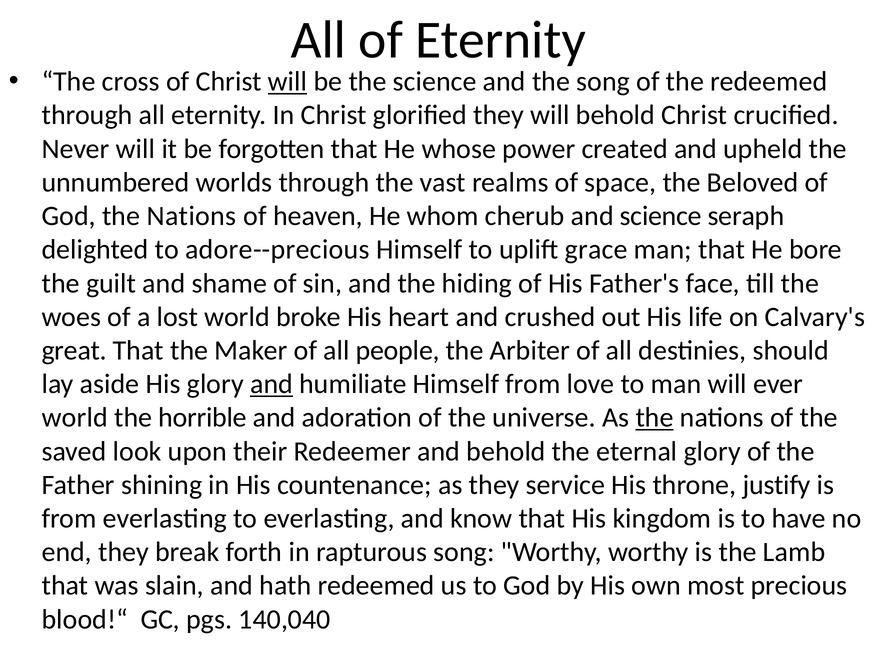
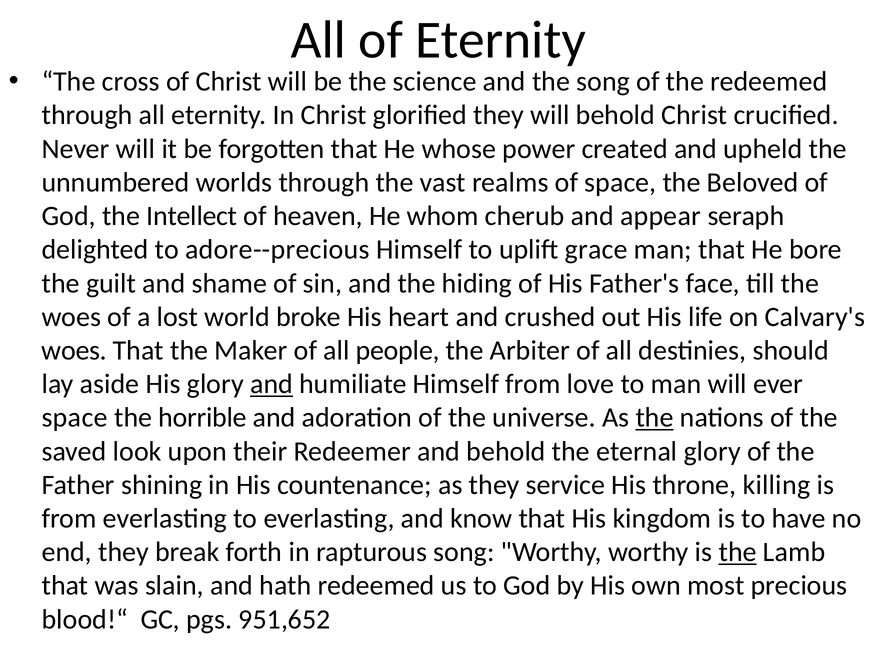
will at (288, 82) underline: present -> none
God the Nations: Nations -> Intellect
and science: science -> appear
great at (74, 350): great -> woes
world at (75, 418): world -> space
justify: justify -> killing
the at (738, 552) underline: none -> present
140,040: 140,040 -> 951,652
